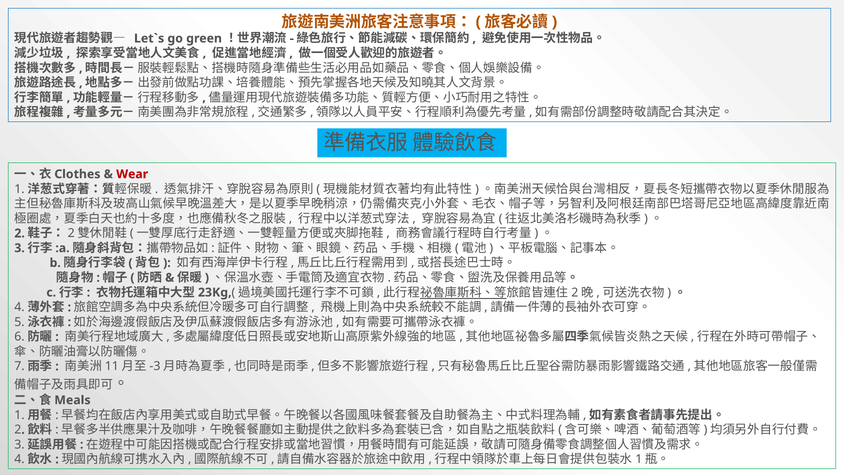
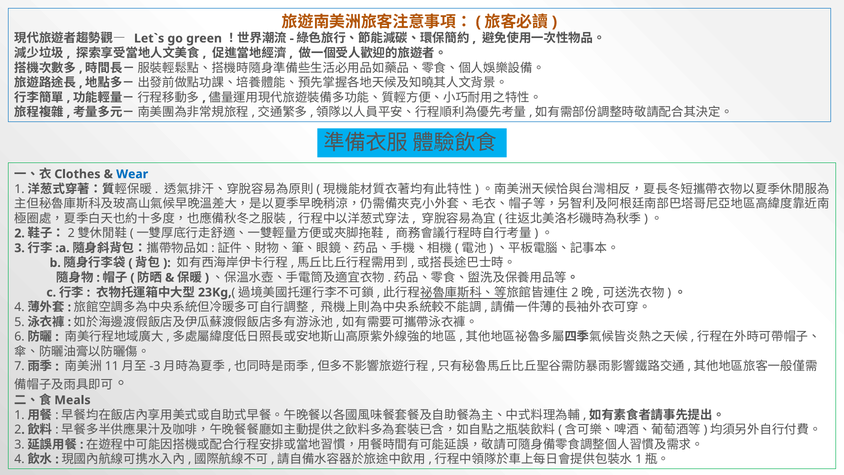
Wear colour: red -> blue
